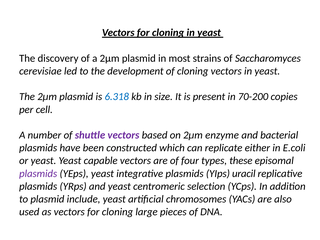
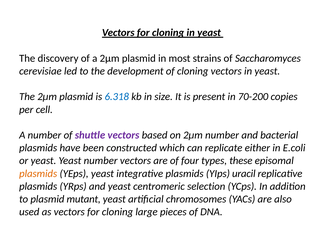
2μm enzyme: enzyme -> number
Yeast capable: capable -> number
plasmids at (38, 174) colour: purple -> orange
include: include -> mutant
